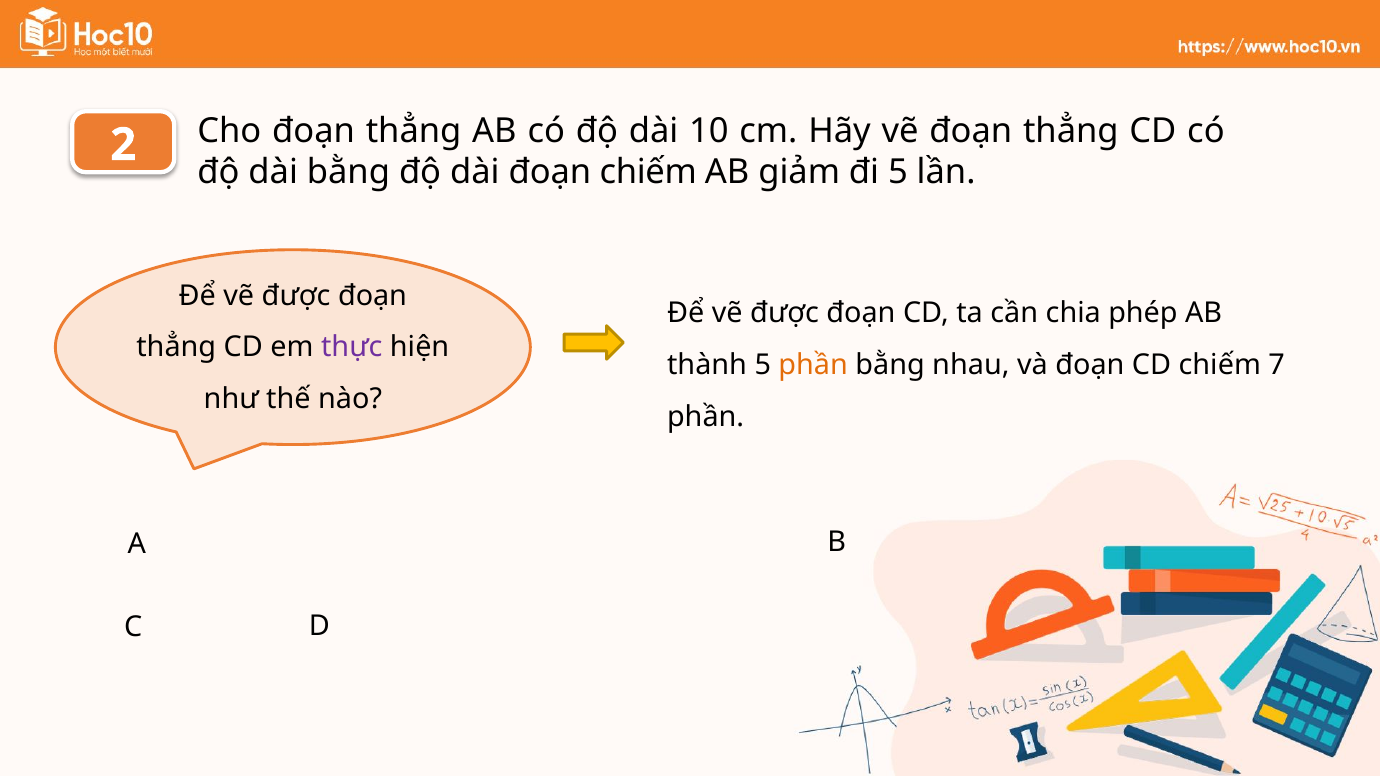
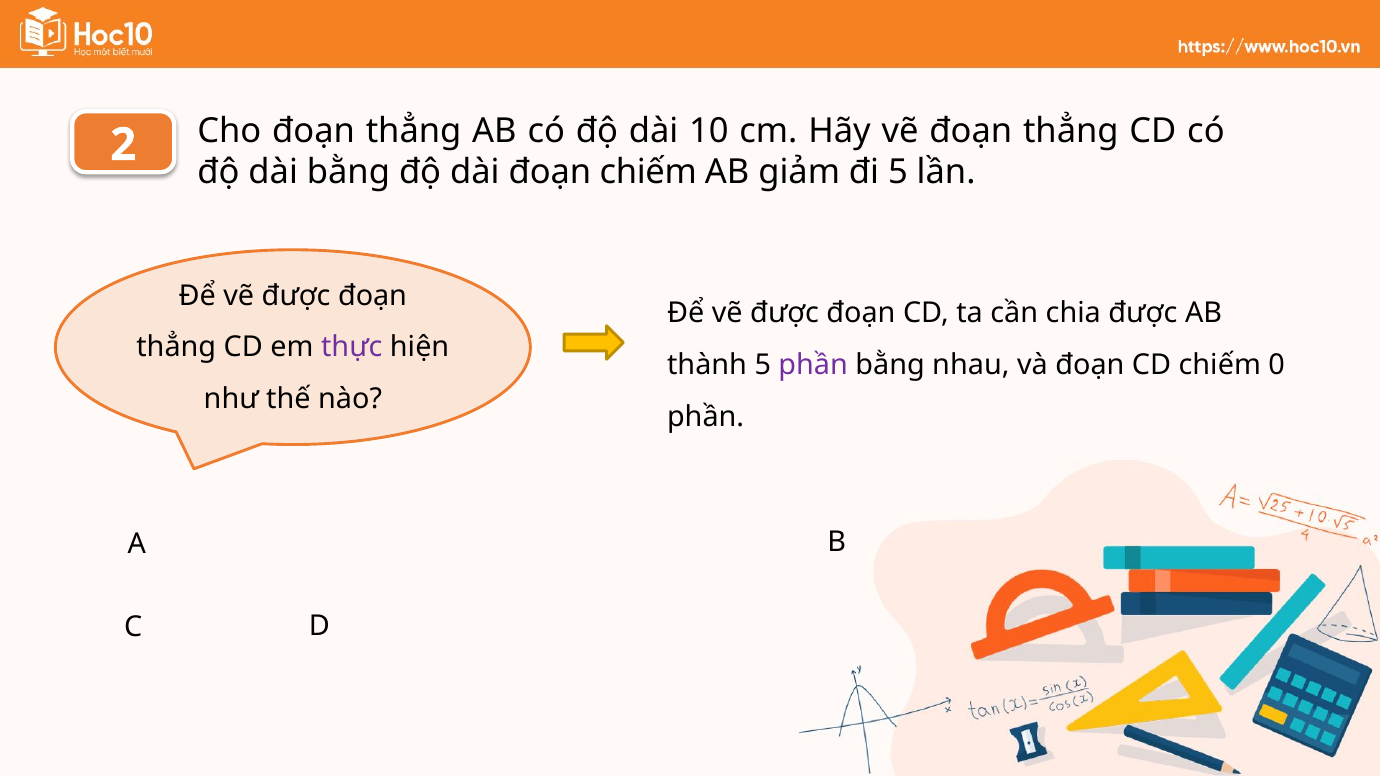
chia phép: phép -> được
phần at (813, 365) colour: orange -> purple
7: 7 -> 0
